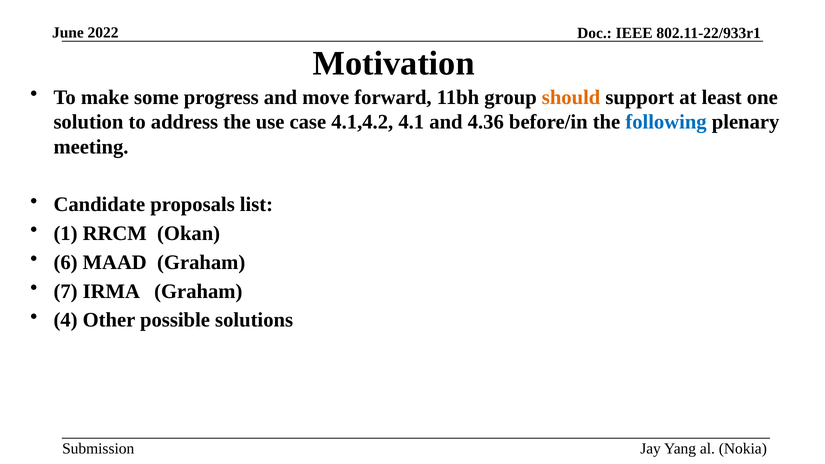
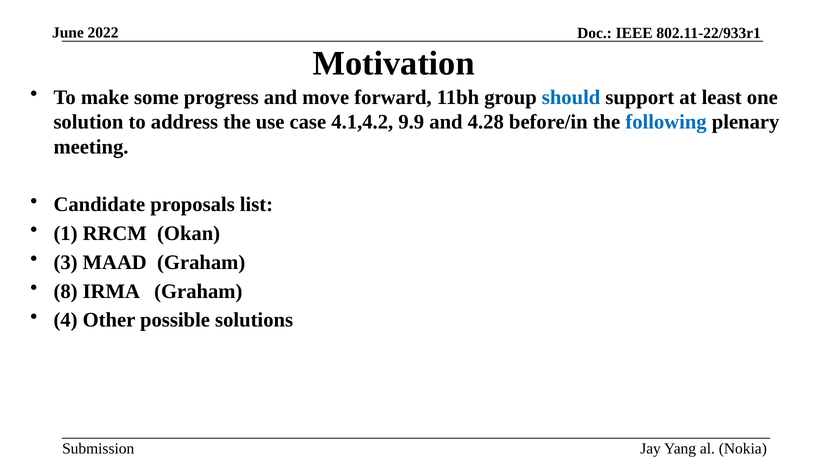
should colour: orange -> blue
4.1: 4.1 -> 9.9
4.36: 4.36 -> 4.28
6: 6 -> 3
7: 7 -> 8
